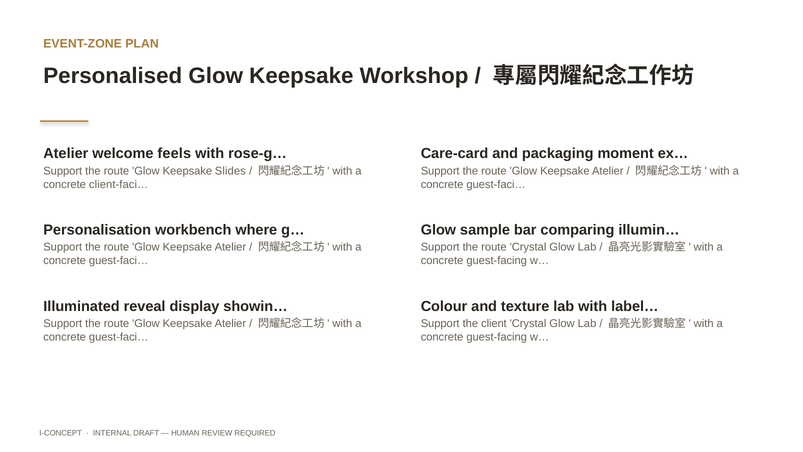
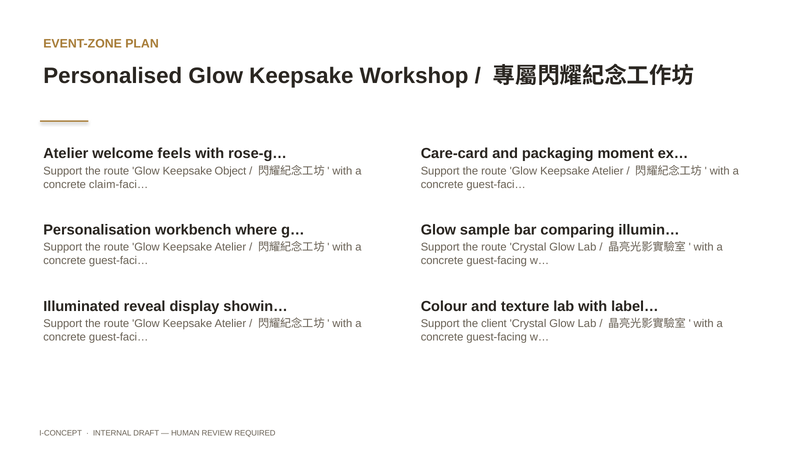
Slides: Slides -> Object
client-faci…: client-faci… -> claim-faci…
